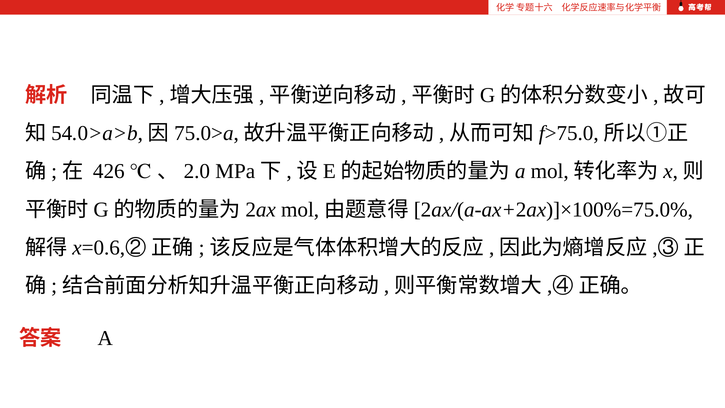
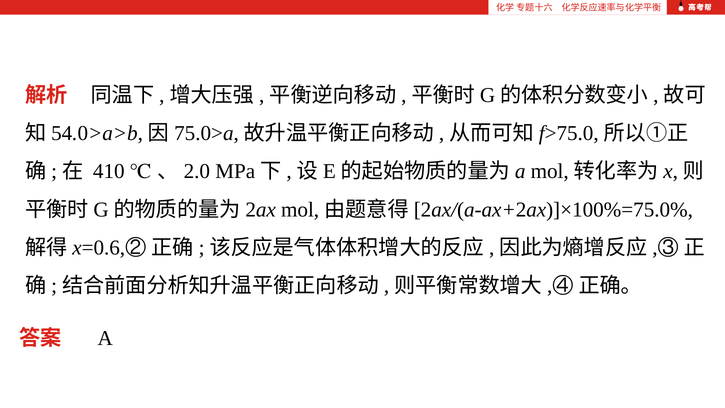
426: 426 -> 410
